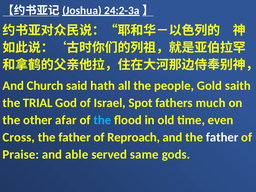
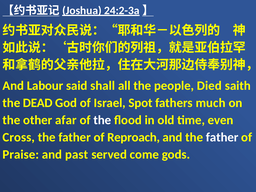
Church: Church -> Labour
hath: hath -> shall
Gold: Gold -> Died
TRIAL: TRIAL -> DEAD
the at (102, 120) colour: light blue -> white
able: able -> past
same: same -> come
